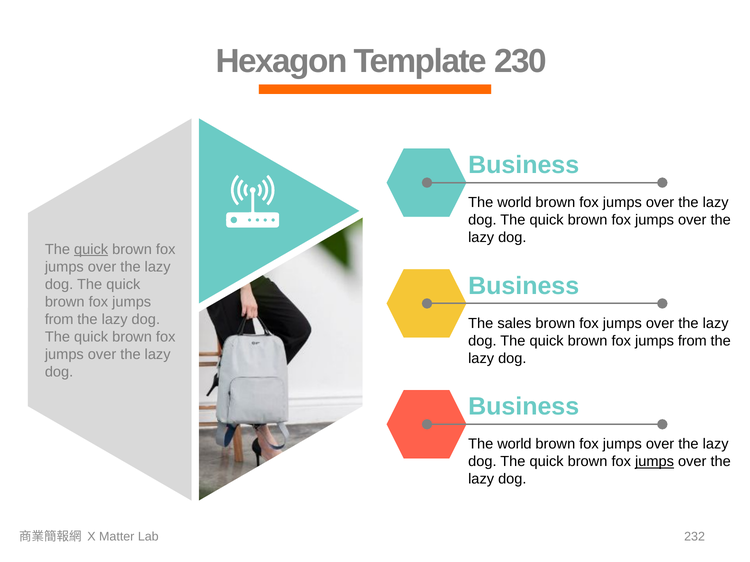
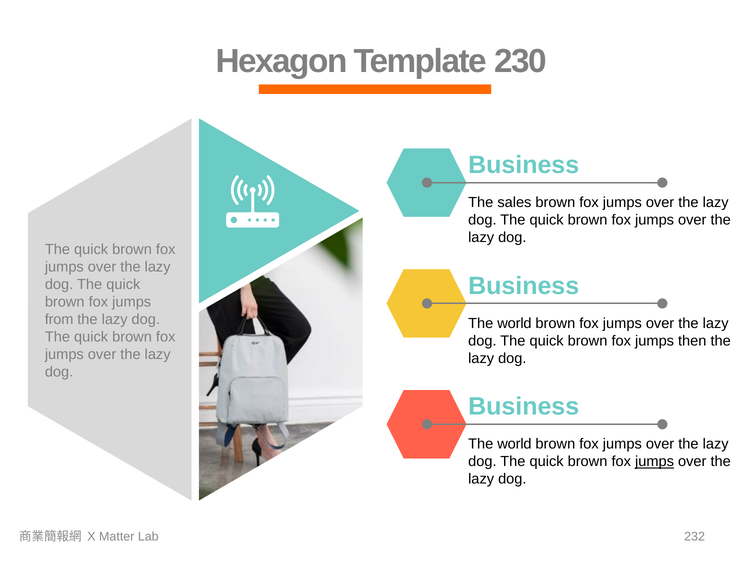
world at (514, 203): world -> sales
quick at (91, 250) underline: present -> none
sales at (514, 324): sales -> world
from at (692, 341): from -> then
